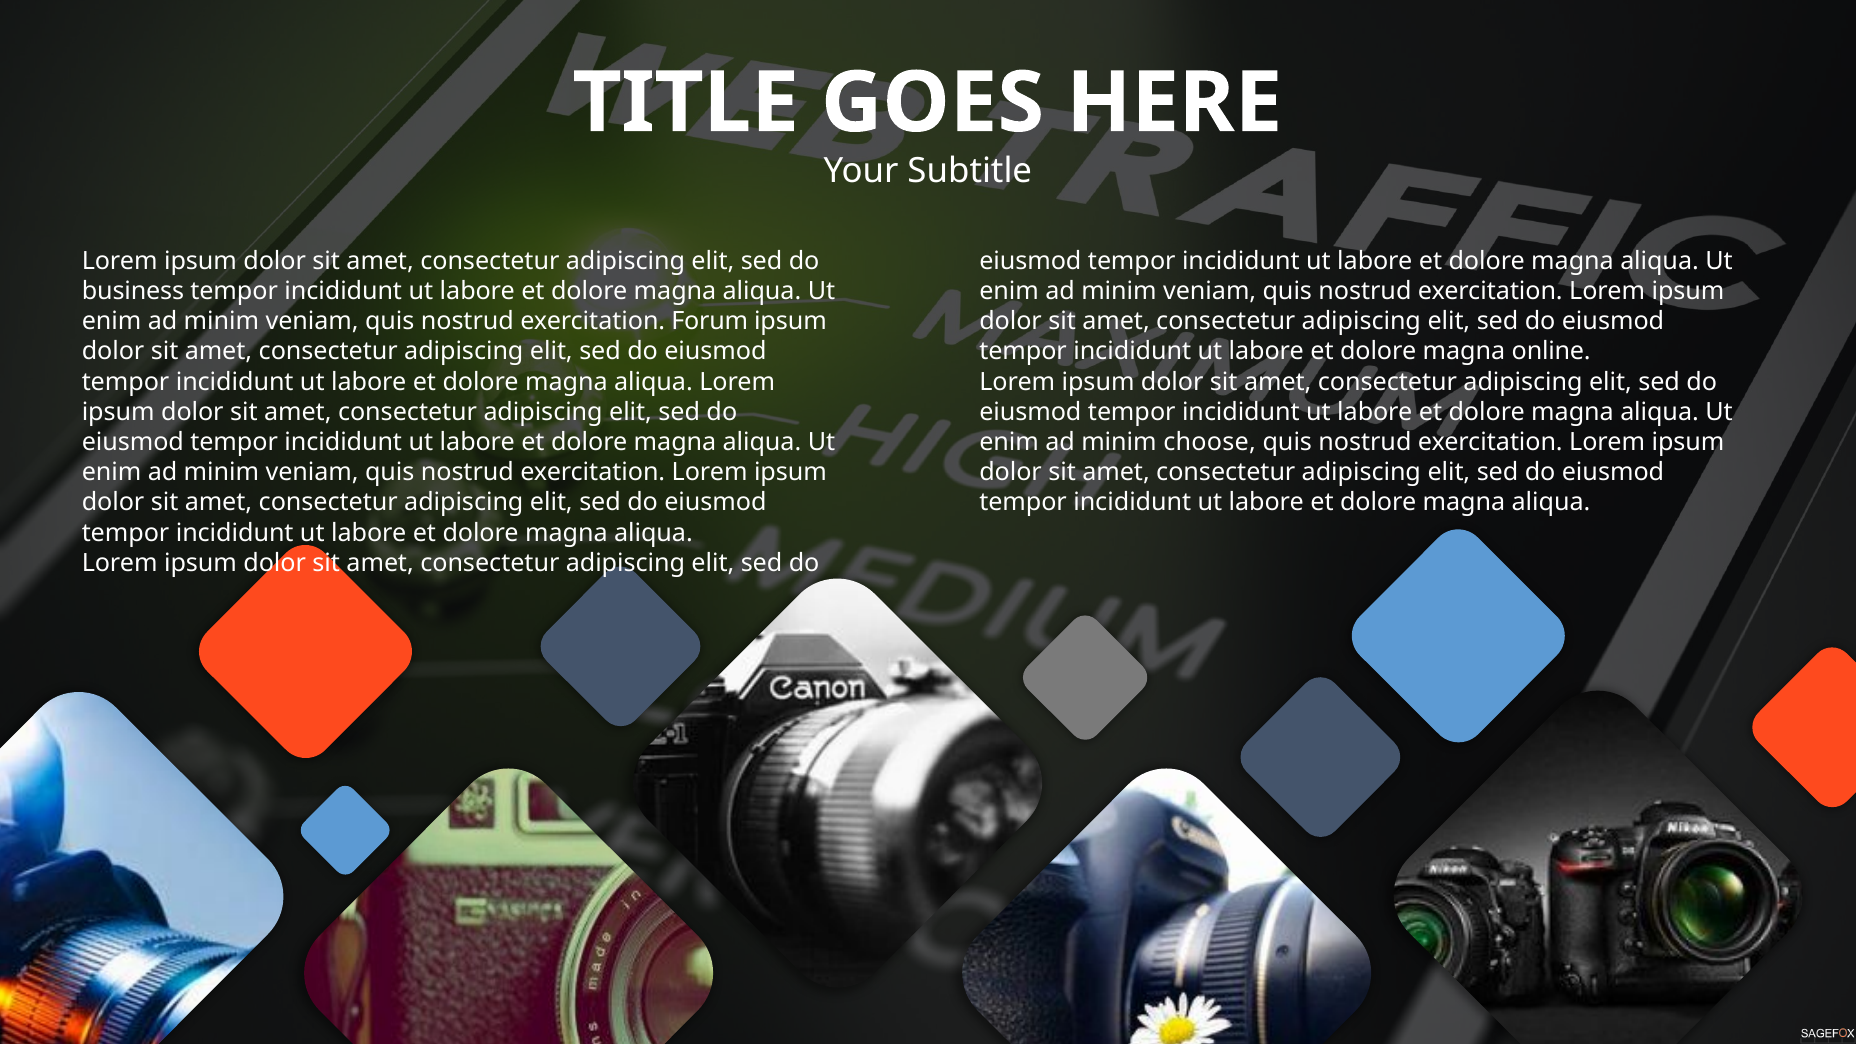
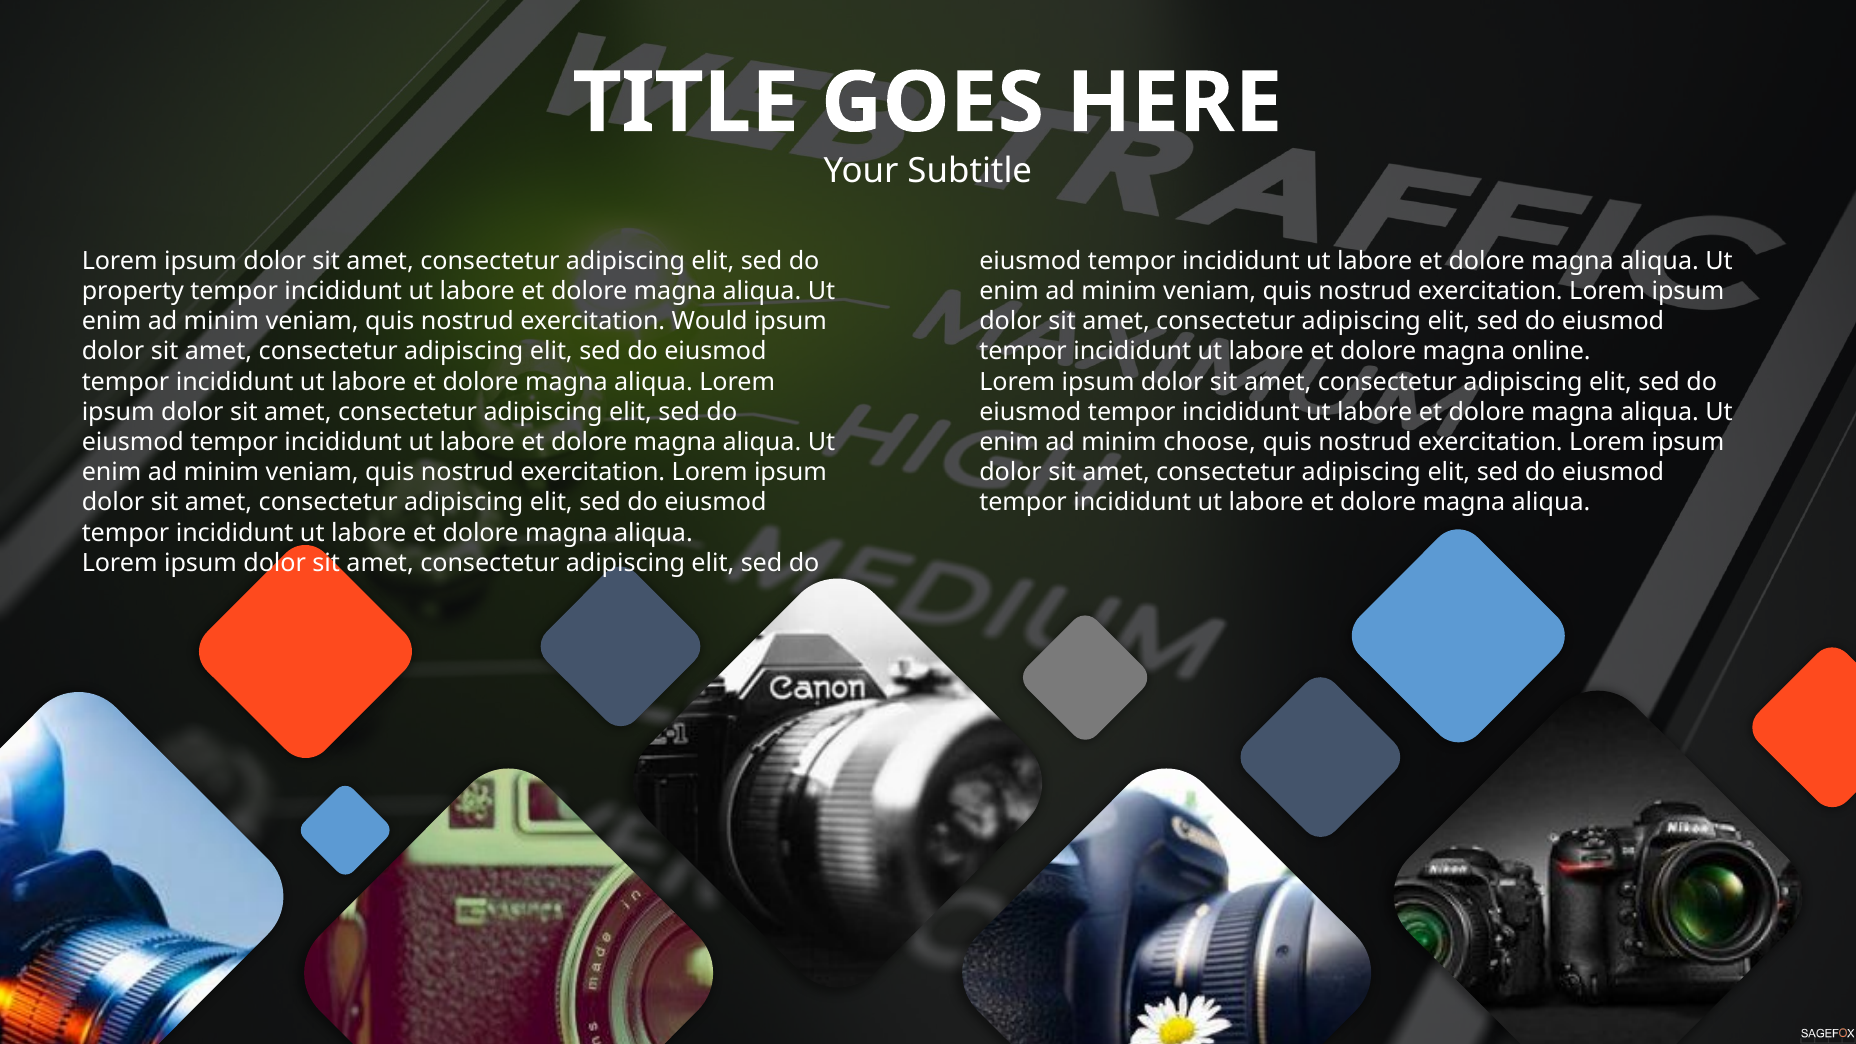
business: business -> property
Forum: Forum -> Would
